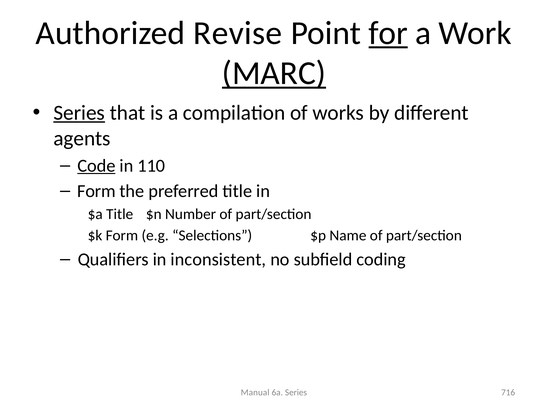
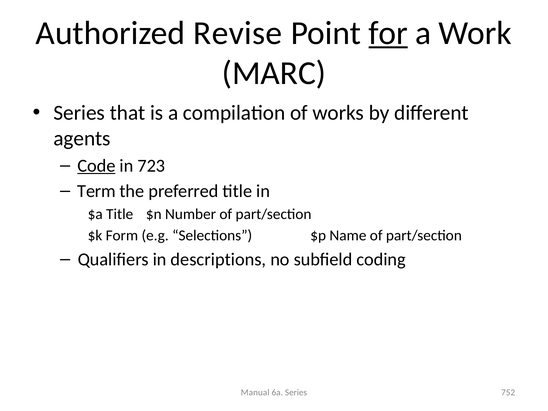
MARC underline: present -> none
Series at (79, 113) underline: present -> none
110: 110 -> 723
Form at (97, 191): Form -> Term
inconsistent: inconsistent -> descriptions
716: 716 -> 752
